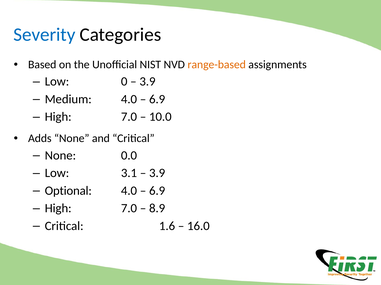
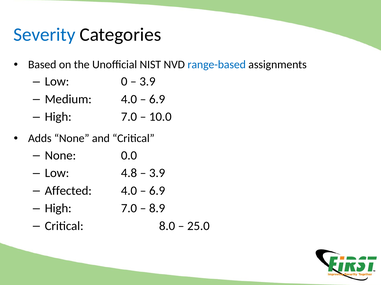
range-based colour: orange -> blue
3.1: 3.1 -> 4.8
Optional: Optional -> Affected
1.6: 1.6 -> 8.0
16.0: 16.0 -> 25.0
